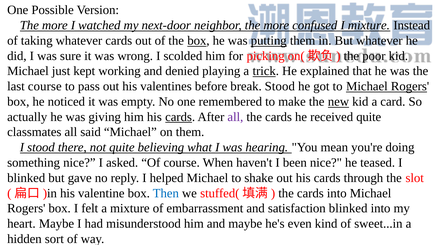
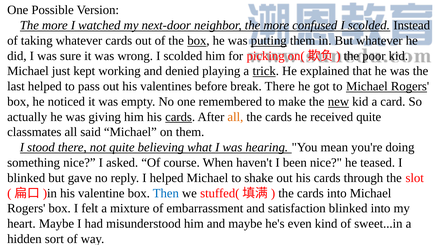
confused I mixture: mixture -> scolded
last course: course -> helped
break Stood: Stood -> There
all at (235, 117) colour: purple -> orange
